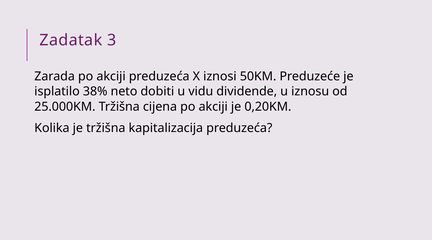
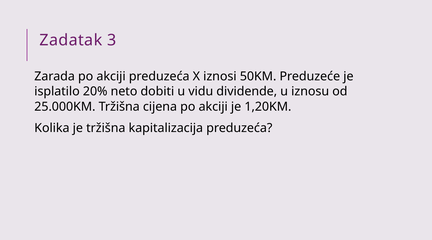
38%: 38% -> 20%
0,20KM: 0,20KM -> 1,20KM
